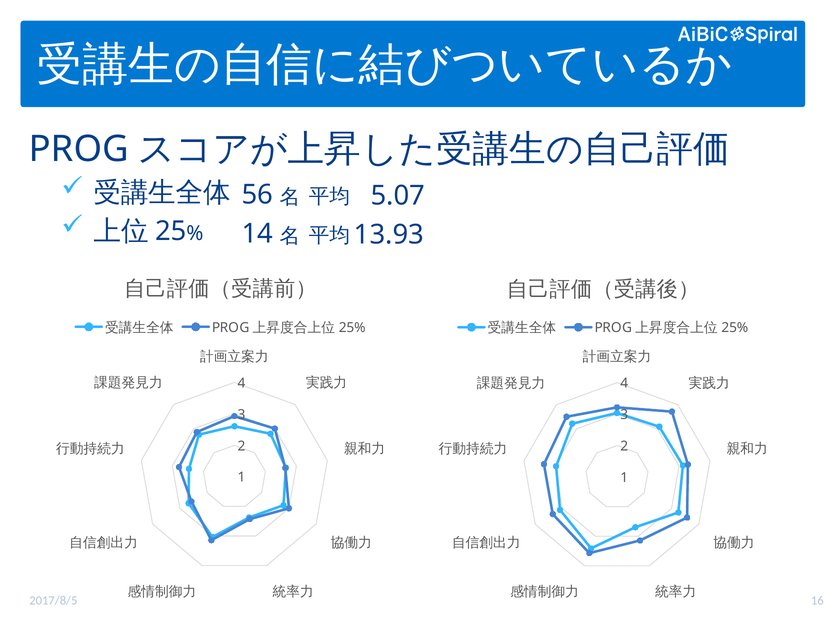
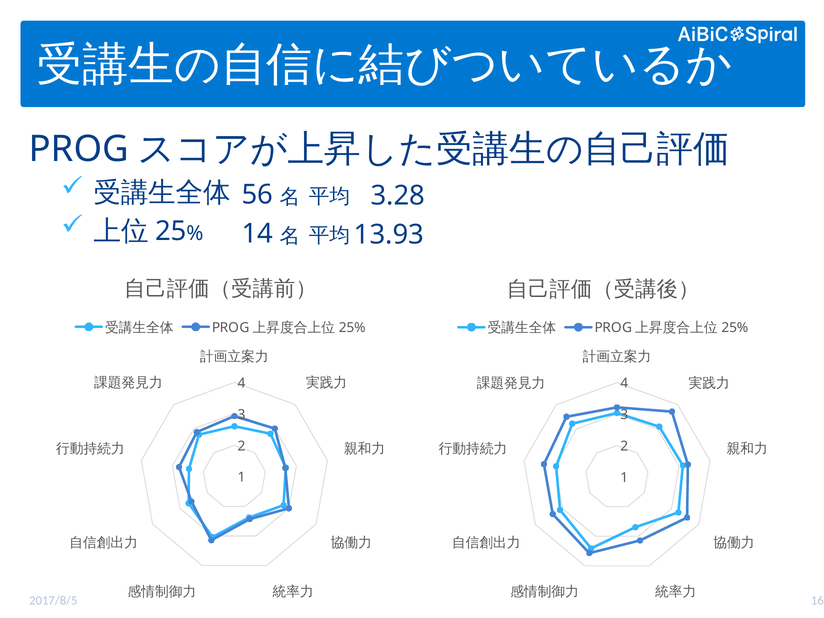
5.07: 5.07 -> 3.28
